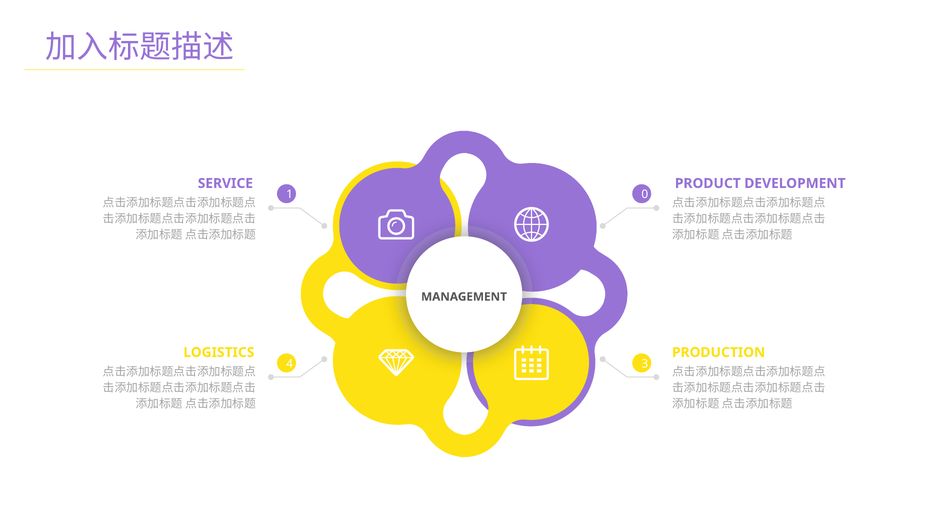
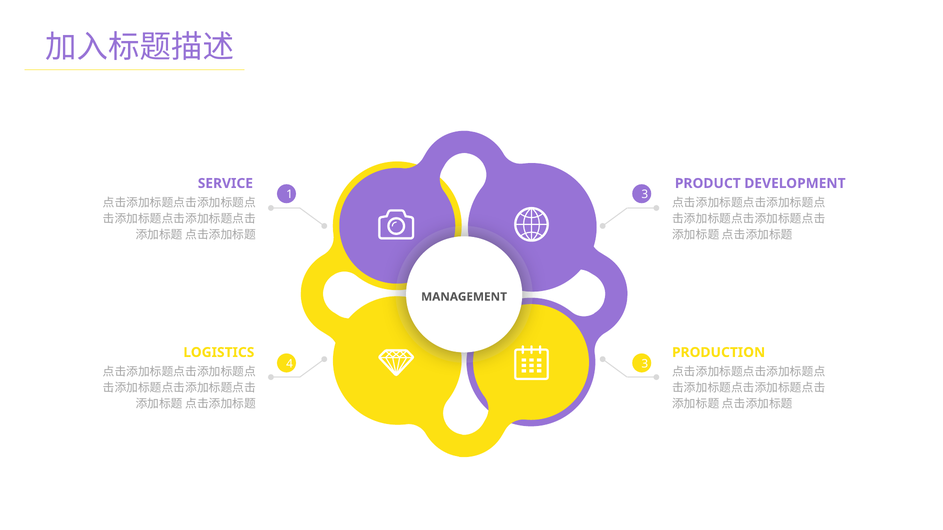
1 0: 0 -> 3
